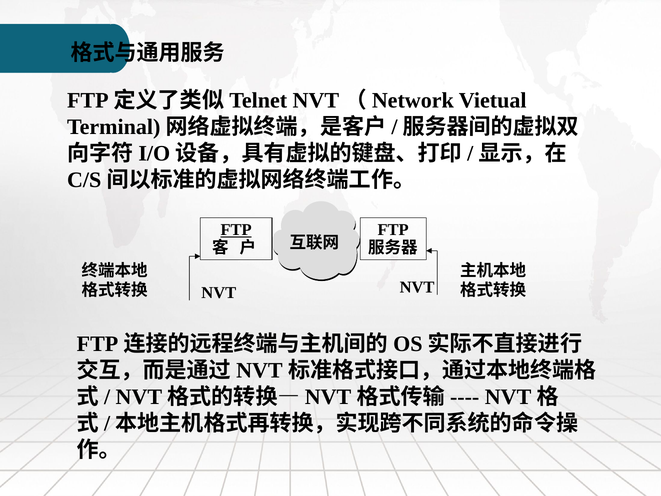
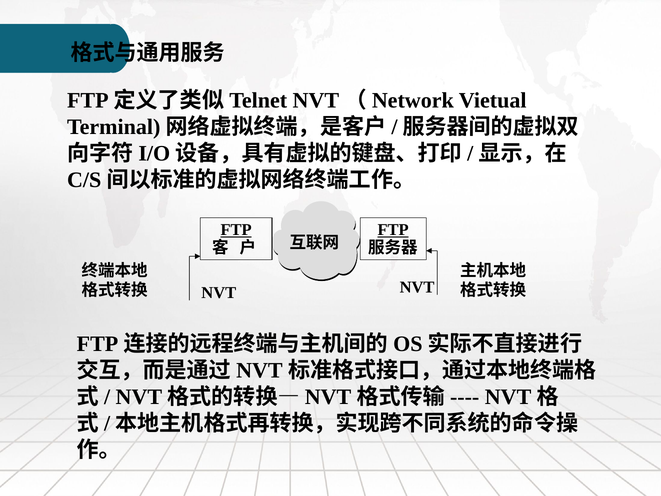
FTP at (393, 230) underline: none -> present
